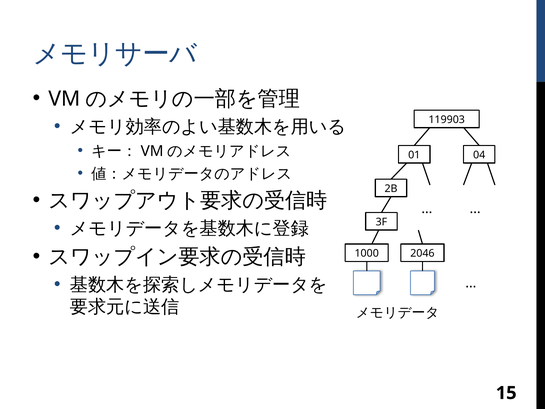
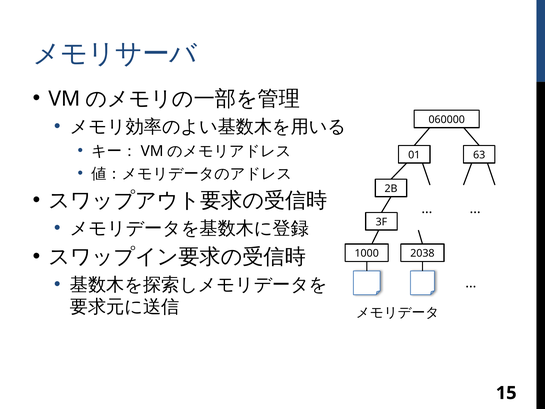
119903: 119903 -> 060000
04: 04 -> 63
2046: 2046 -> 2038
